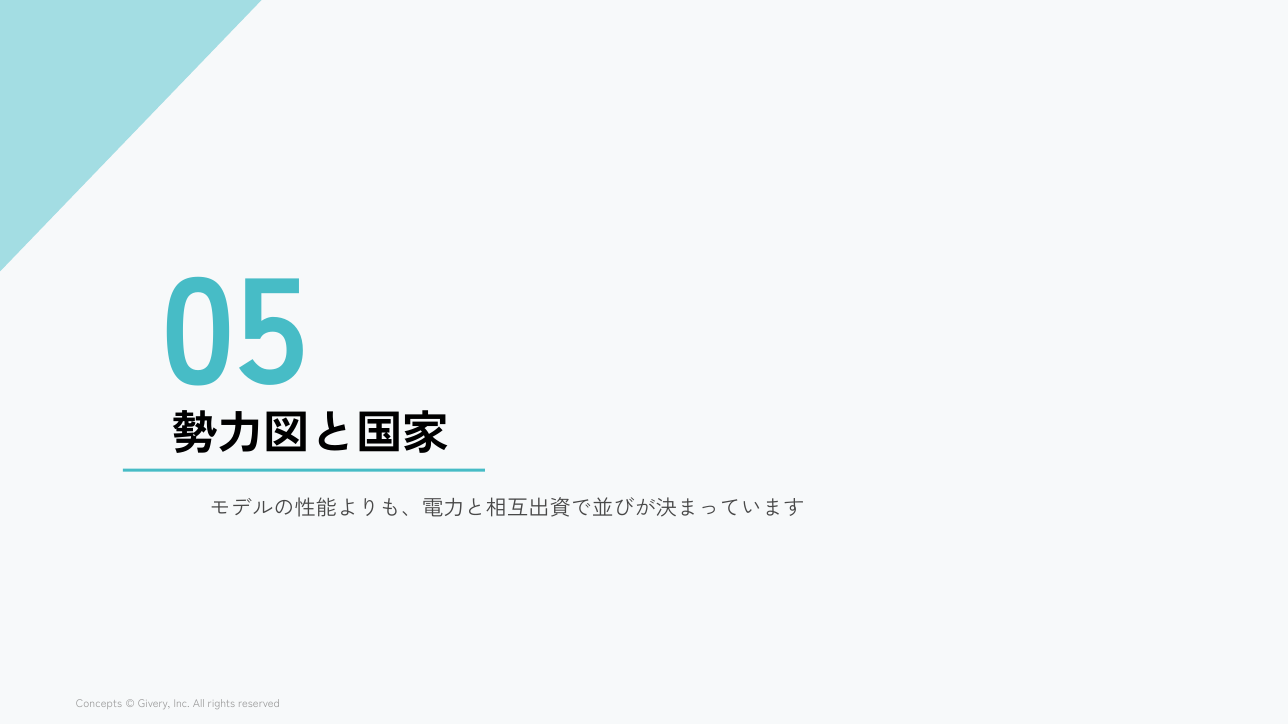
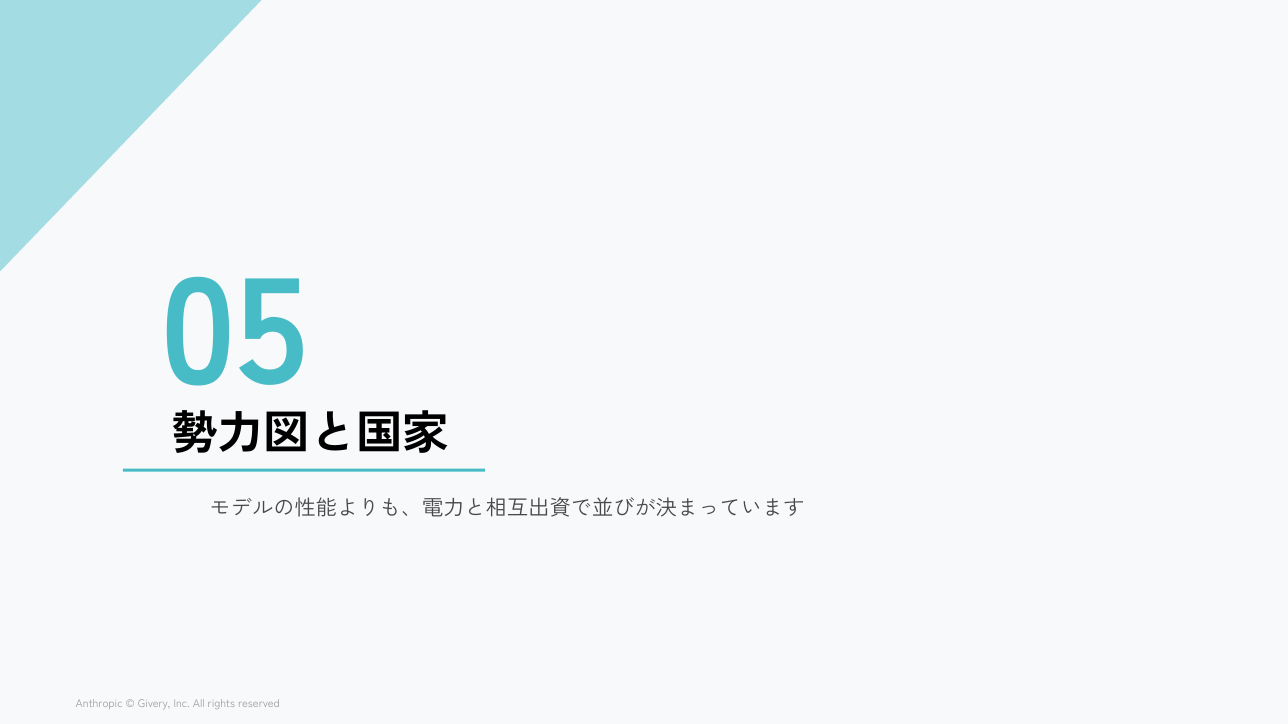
Concepts: Concepts -> Anthropic
